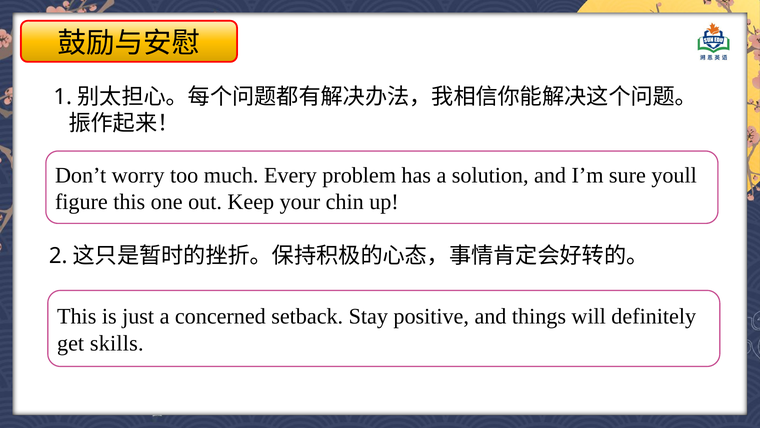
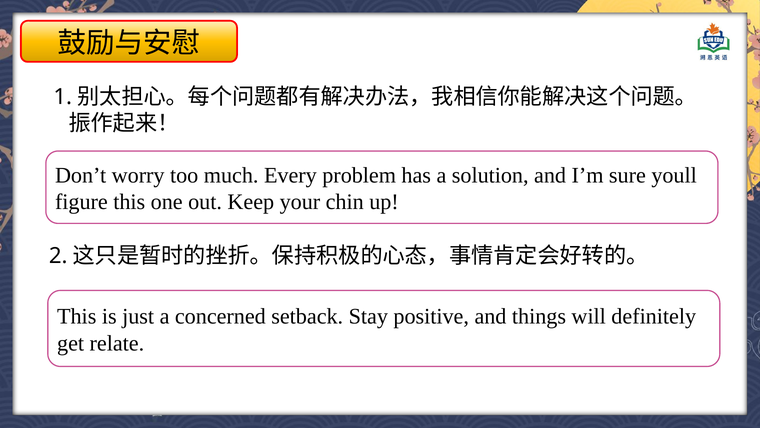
skills: skills -> relate
